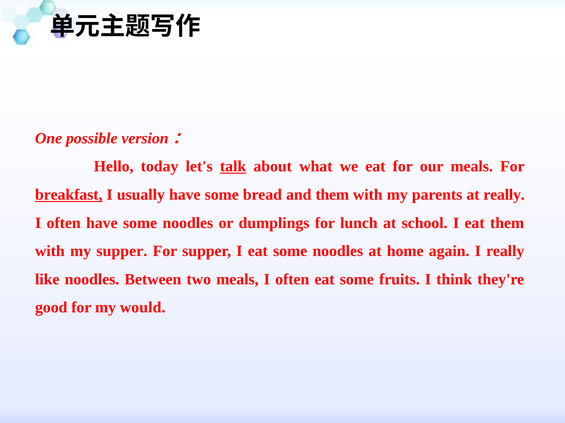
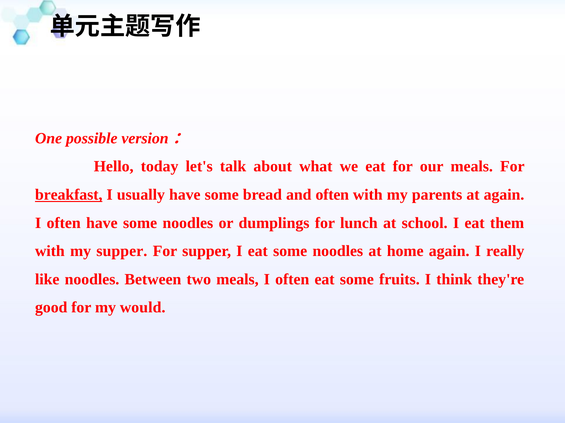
talk underline: present -> none
and them: them -> often
at really: really -> again
